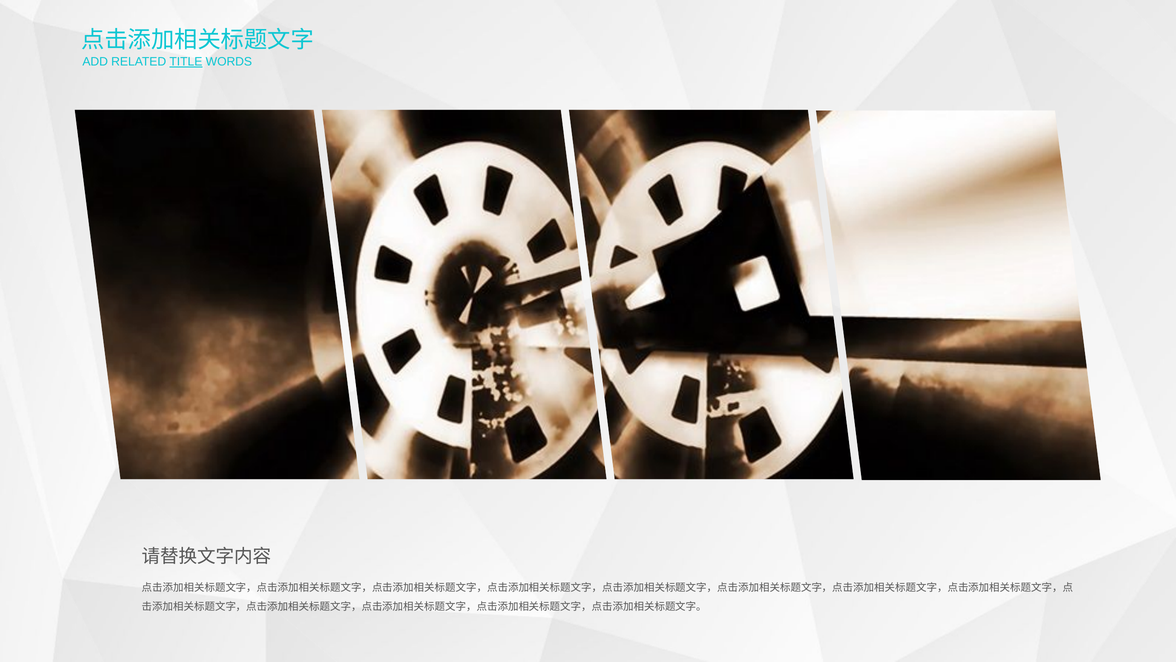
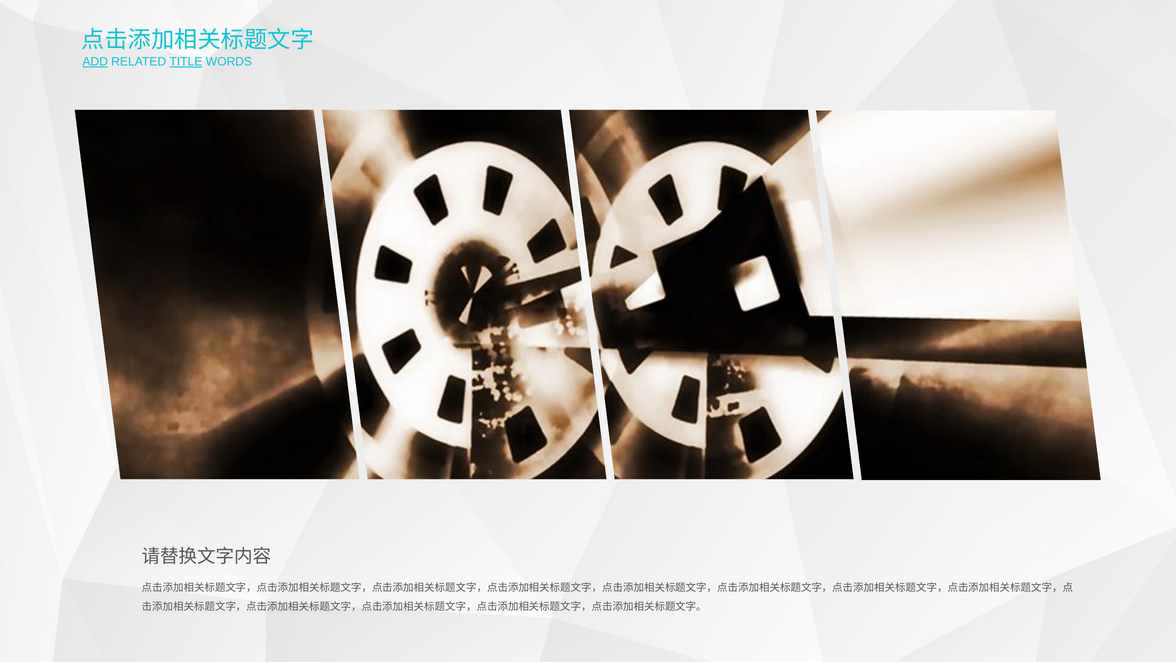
ADD underline: none -> present
